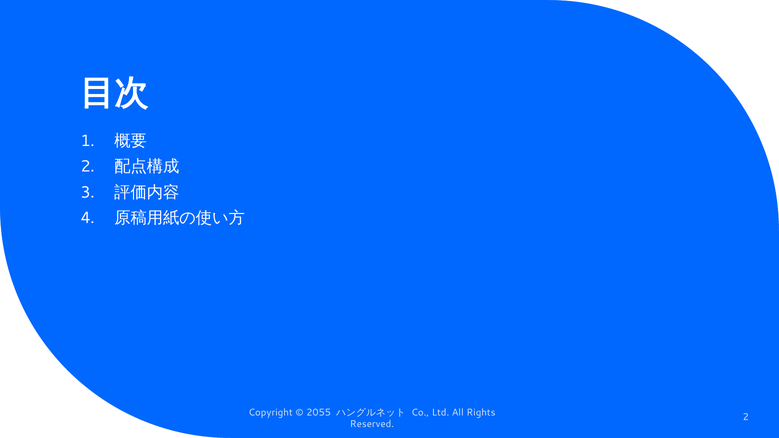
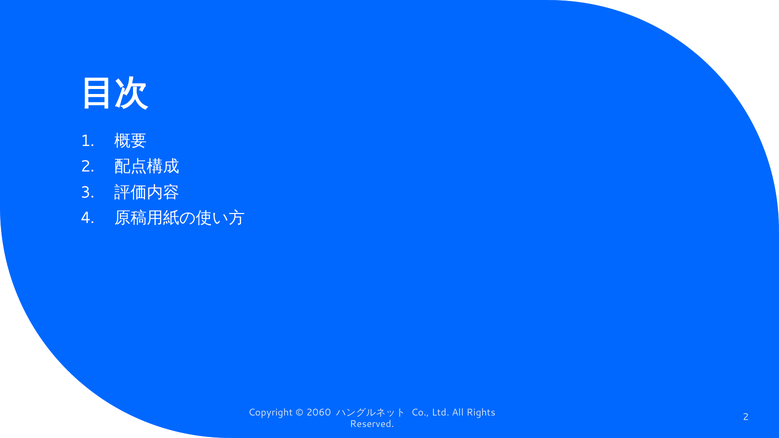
2055: 2055 -> 2060
